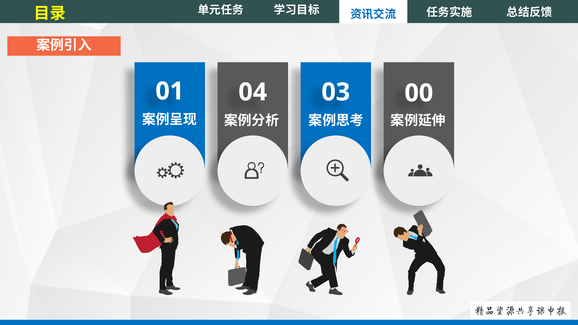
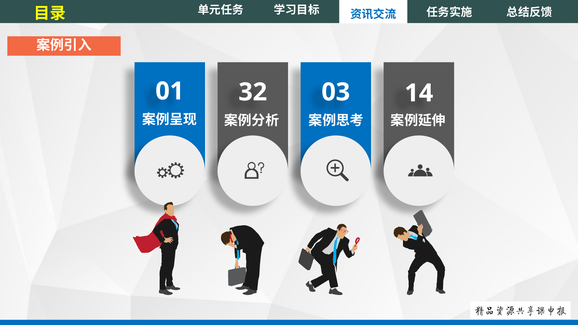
04: 04 -> 32
00: 00 -> 14
